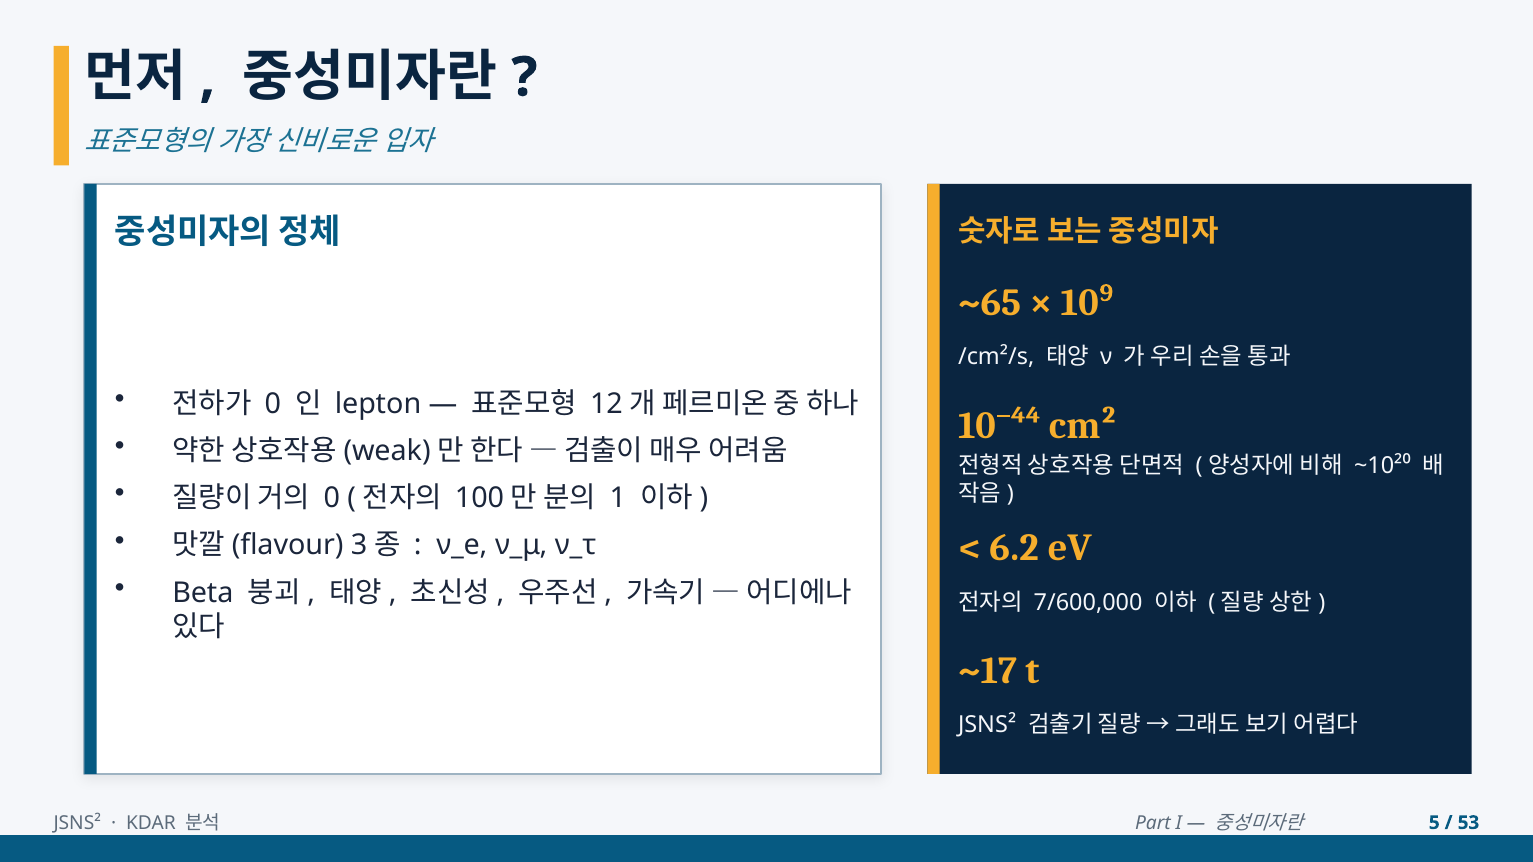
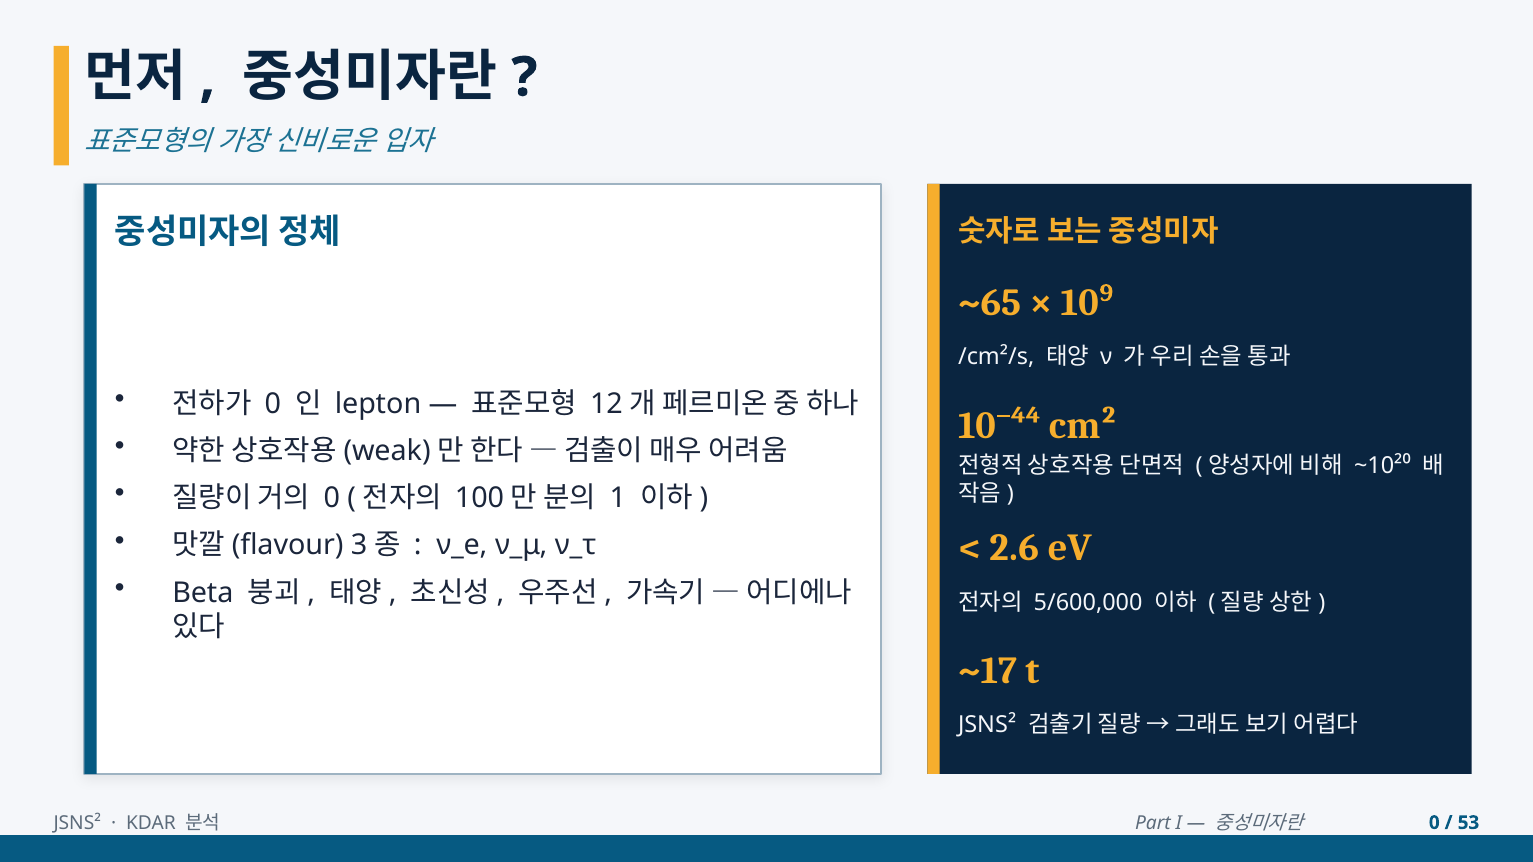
6.2: 6.2 -> 2.6
7/600,000: 7/600,000 -> 5/600,000
5 at (1434, 823): 5 -> 0
